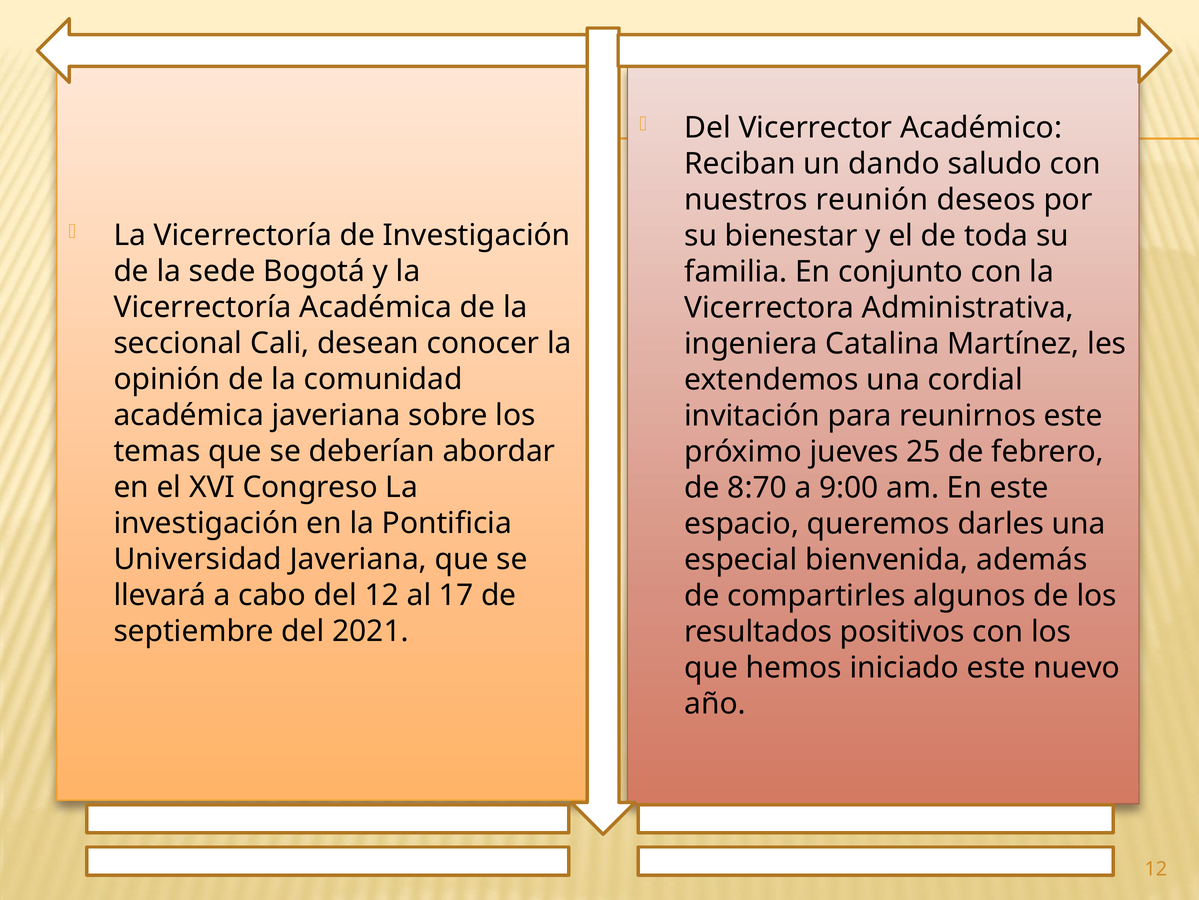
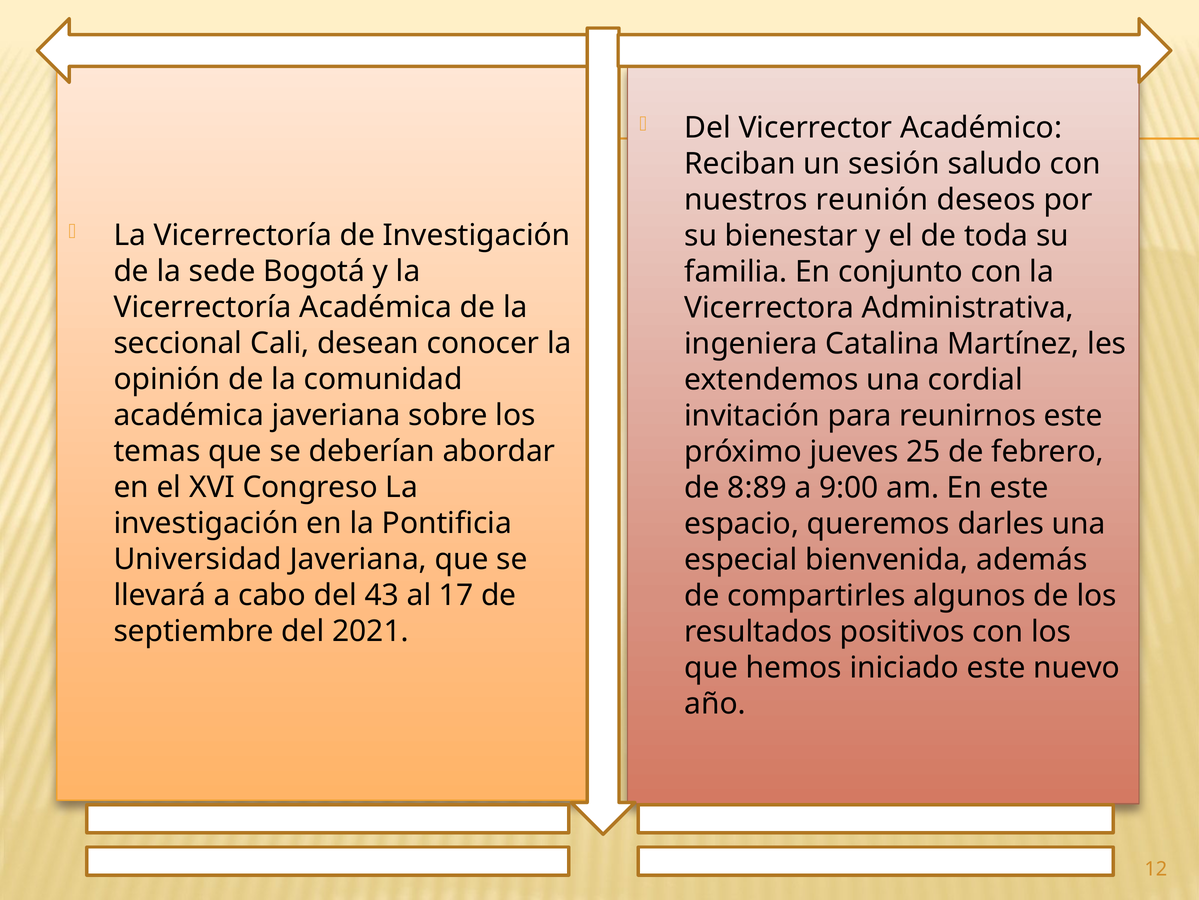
dando: dando -> sesión
8:70: 8:70 -> 8:89
del 12: 12 -> 43
